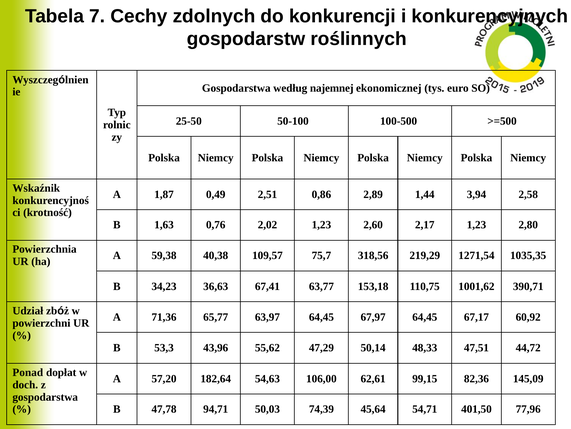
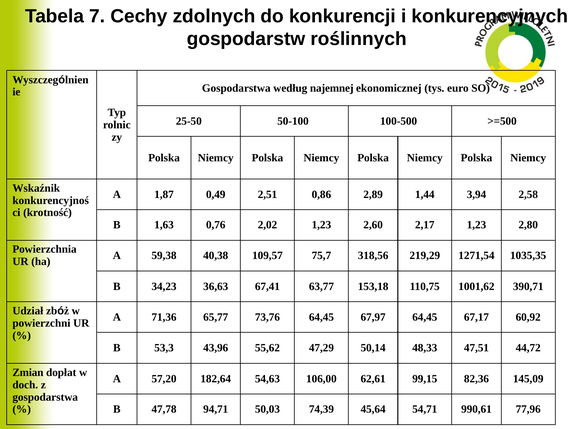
63,97: 63,97 -> 73,76
Ponad: Ponad -> Zmian
401,50: 401,50 -> 990,61
